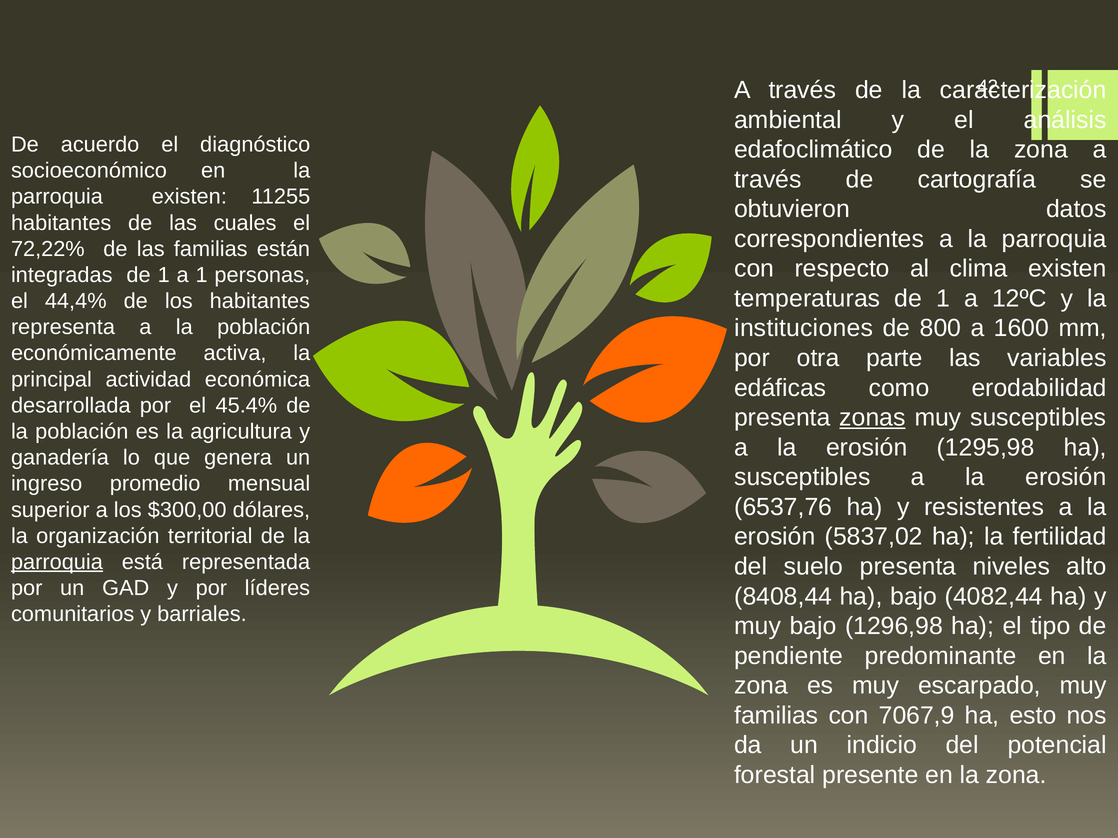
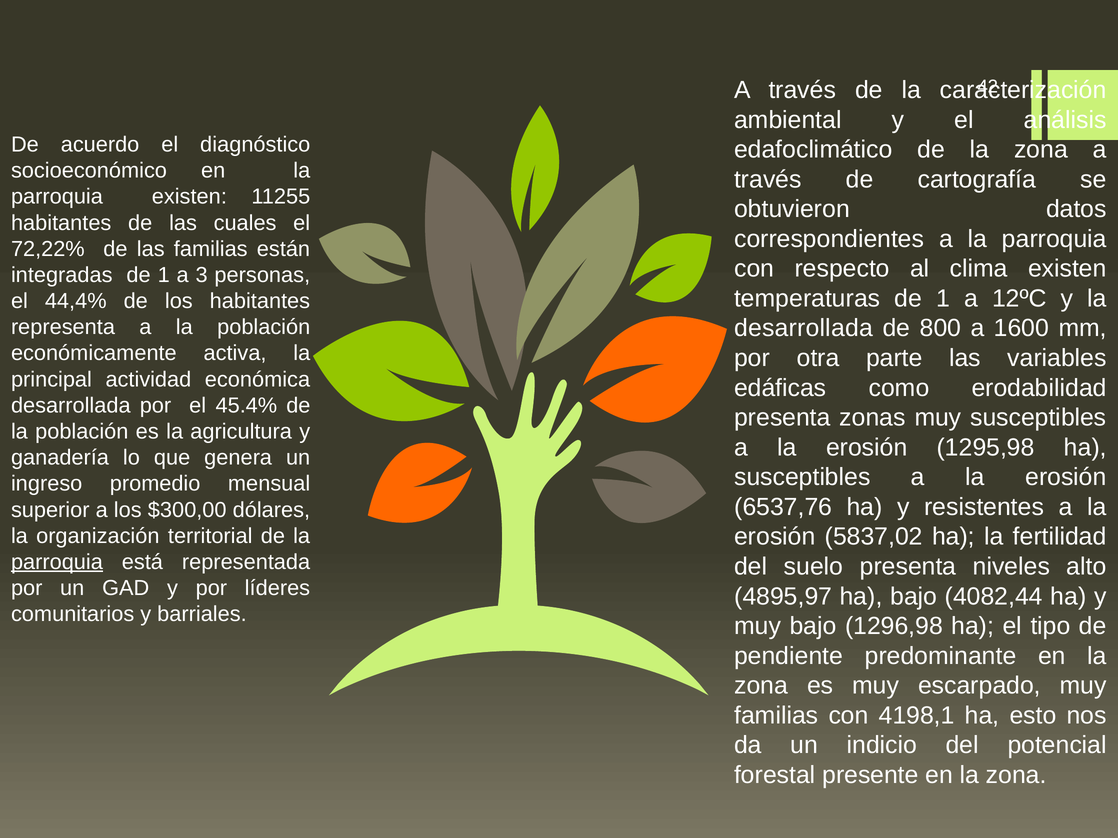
a 1: 1 -> 3
instituciones at (804, 328): instituciones -> desarrollada
zonas underline: present -> none
8408,44: 8408,44 -> 4895,97
7067,9: 7067,9 -> 4198,1
